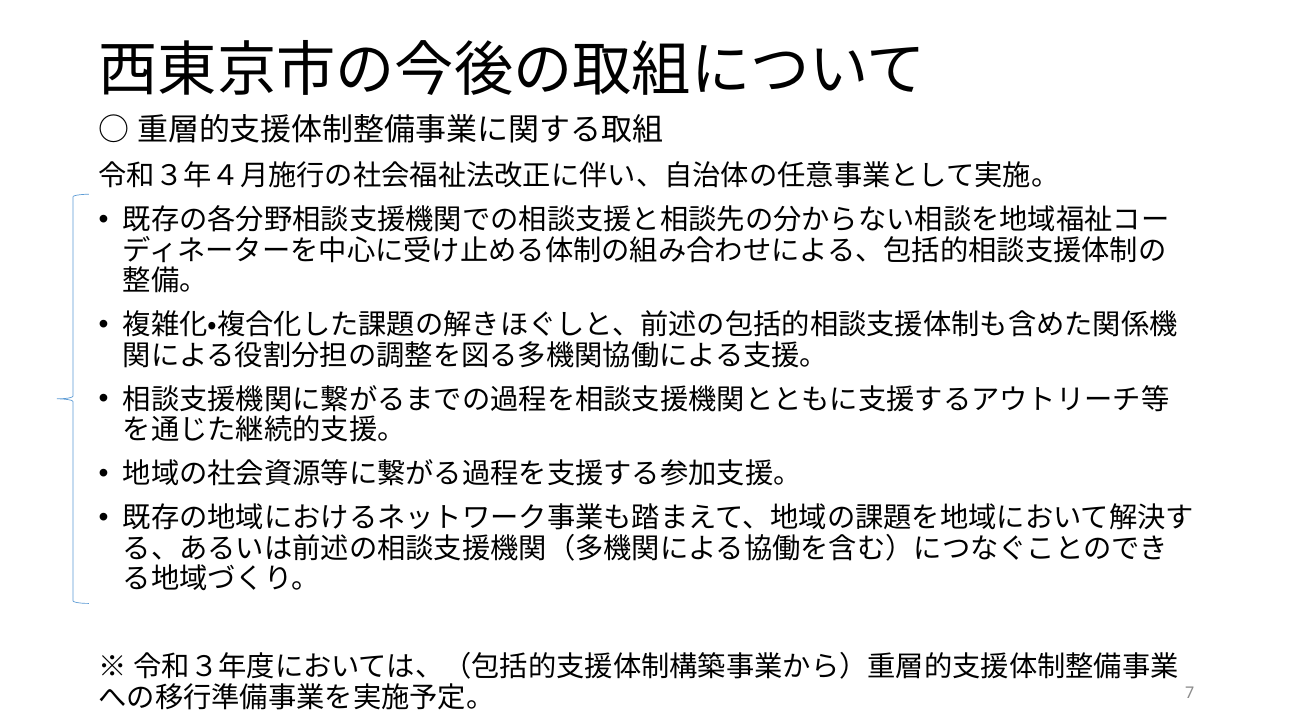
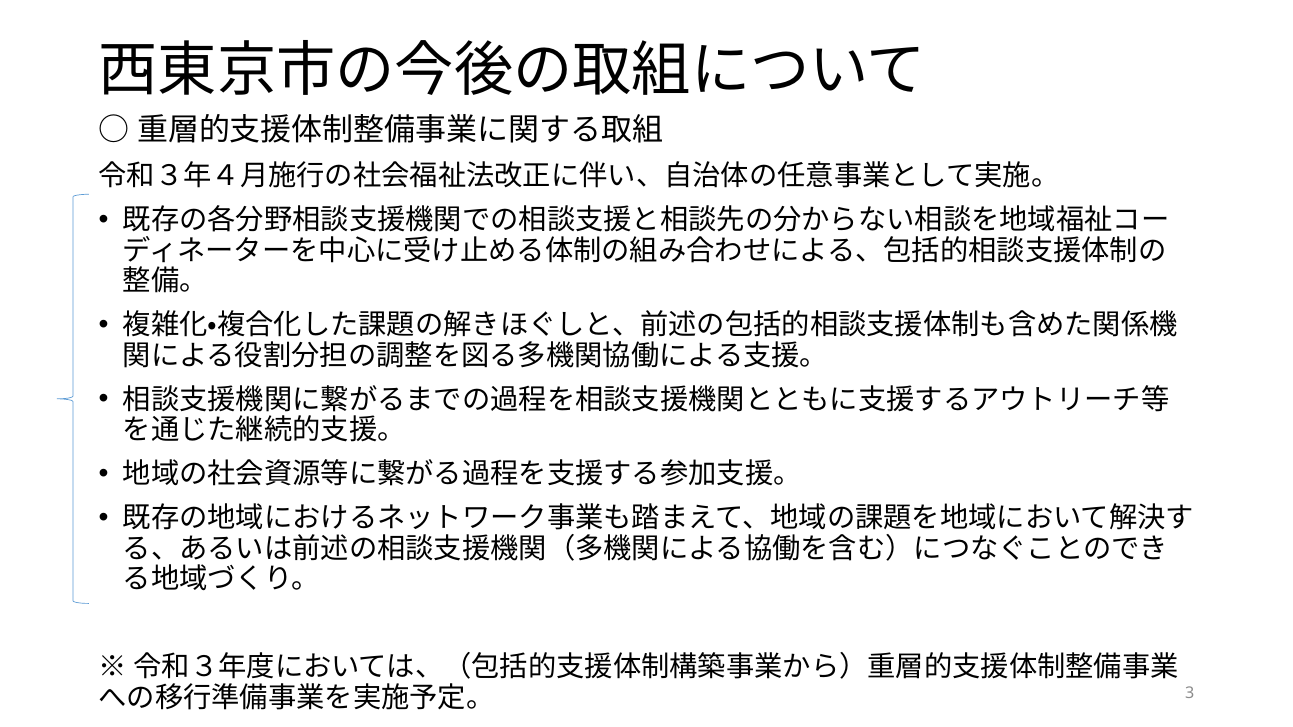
7: 7 -> 3
